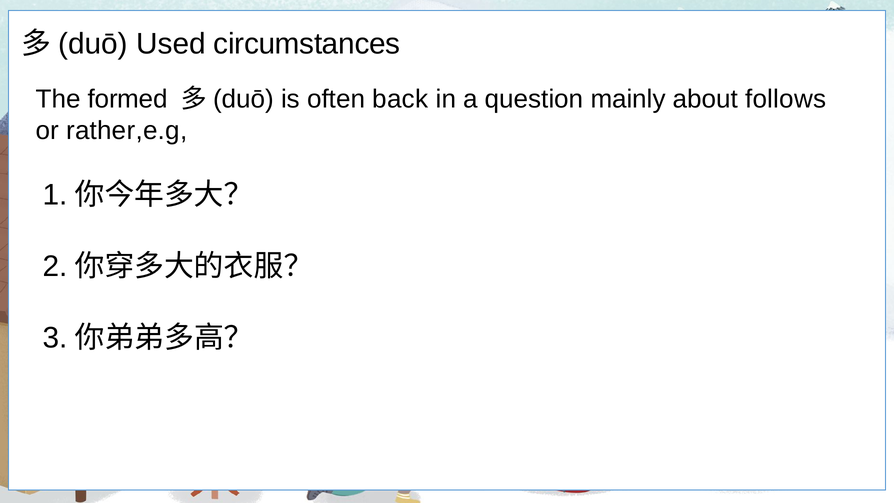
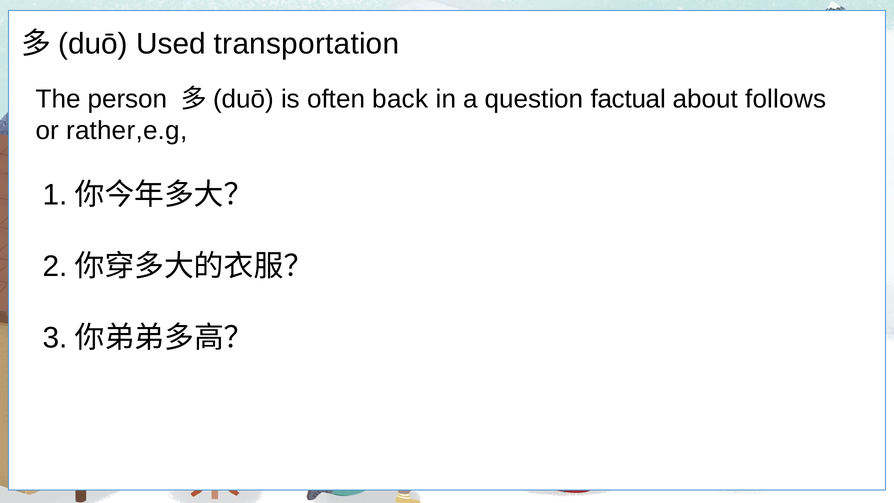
circumstances: circumstances -> transportation
formed: formed -> person
mainly: mainly -> factual
